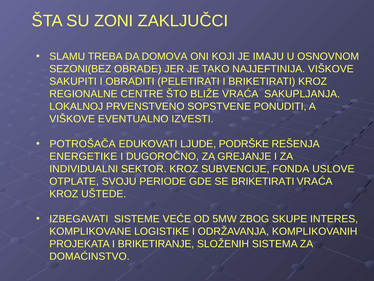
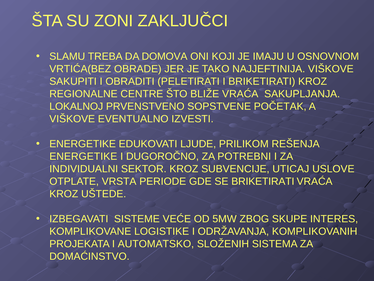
SEZONI(BEZ: SEZONI(BEZ -> VRTIĆA(BEZ
PONUDITI: PONUDITI -> POČETAK
POTROŠAČA at (83, 144): POTROŠAČA -> ENERGETIKE
PODRŠKE: PODRŠKE -> PRILIKOM
GREJANJE: GREJANJE -> POTREBNI
FONDA: FONDA -> UTICAJ
SVOJU: SVOJU -> VRSTA
BRIKETIRANJE: BRIKETIRANJE -> AUTOMATSKO
